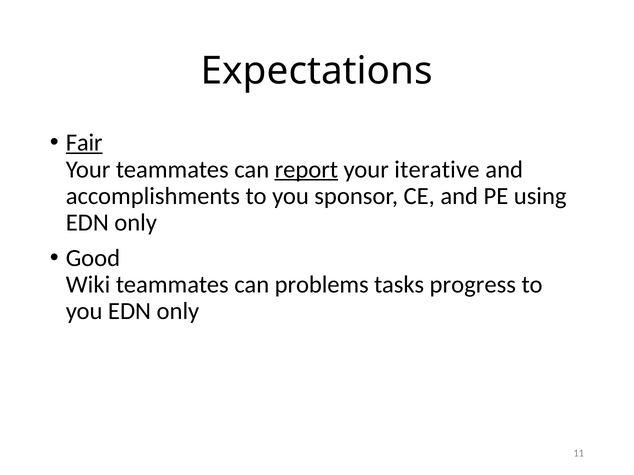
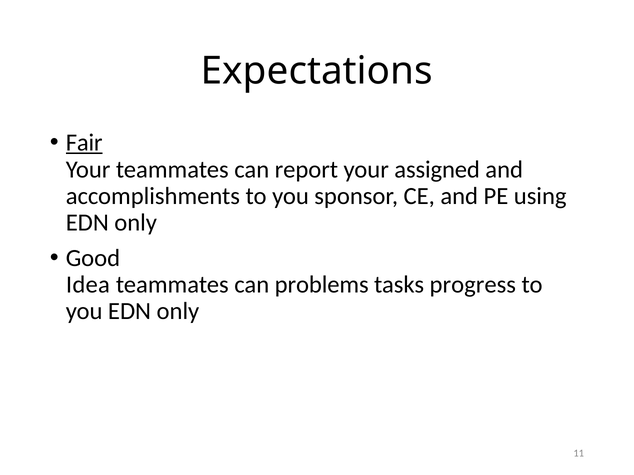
report underline: present -> none
iterative: iterative -> assigned
Wiki: Wiki -> Idea
